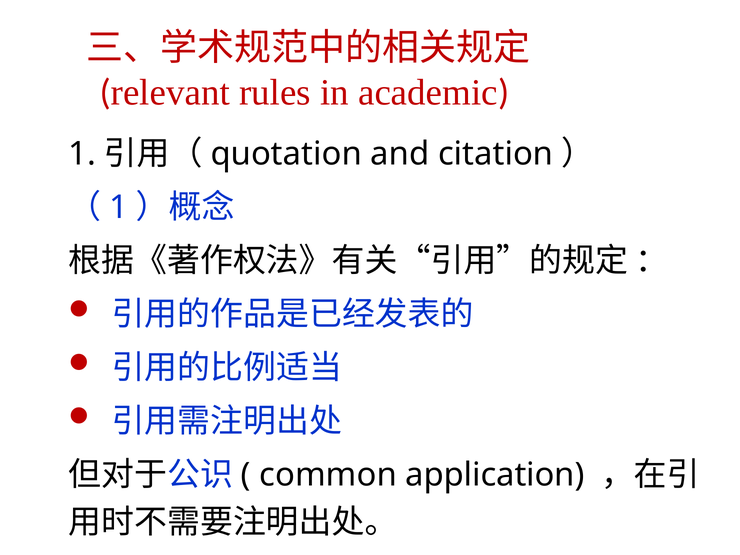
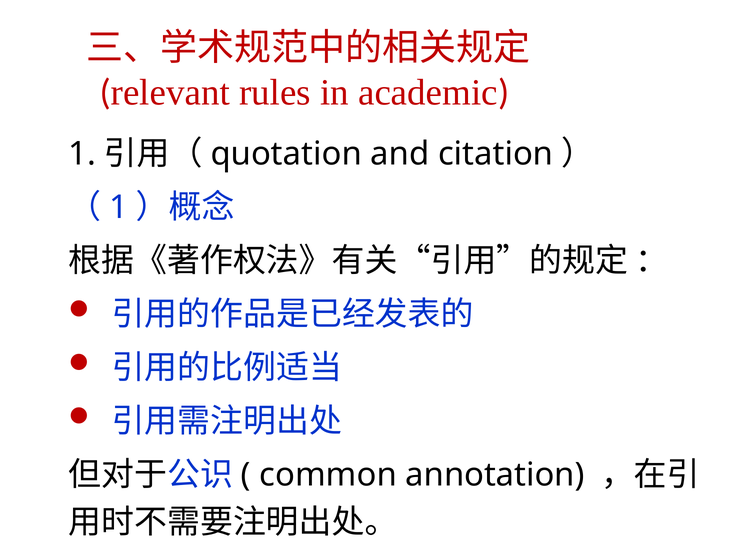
application: application -> annotation
